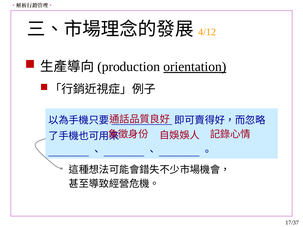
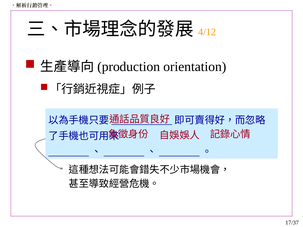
orientation underline: present -> none
